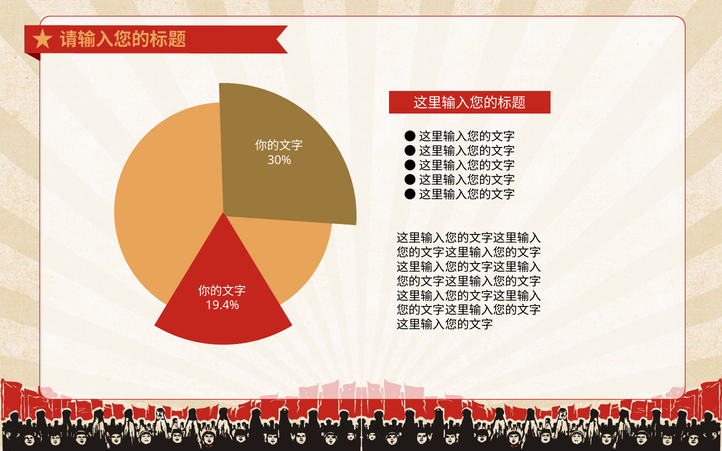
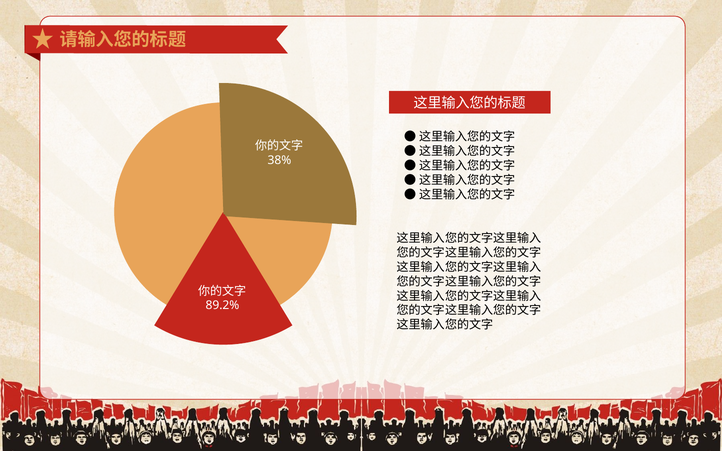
30%: 30% -> 38%
19.4%: 19.4% -> 89.2%
